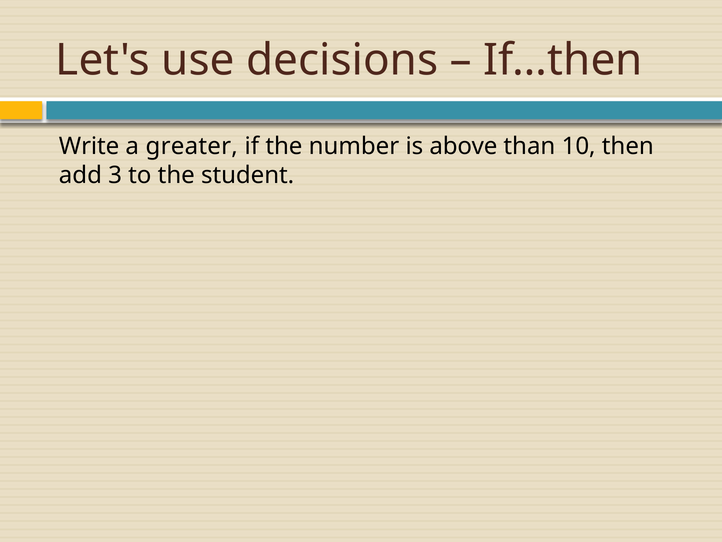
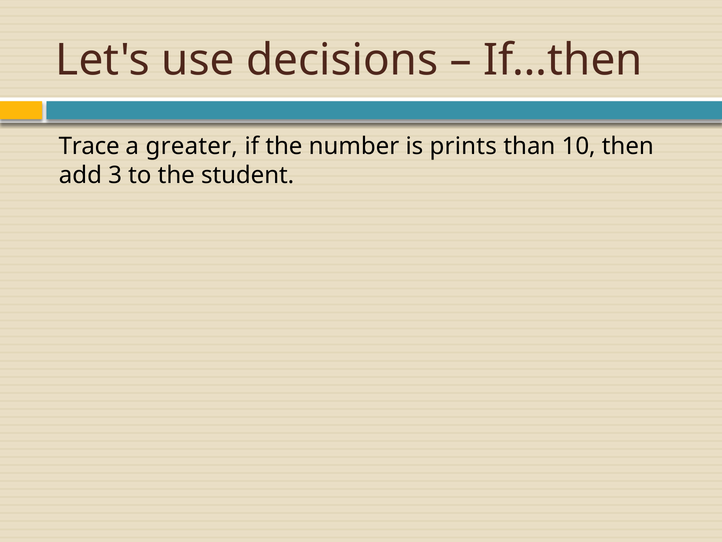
Write: Write -> Trace
above: above -> prints
